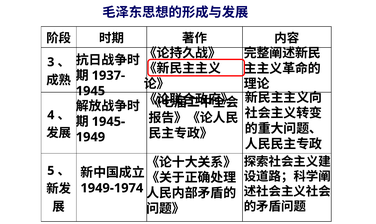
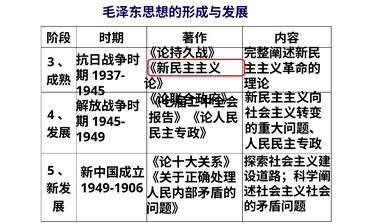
1949-1974: 1949-1974 -> 1949-1906
